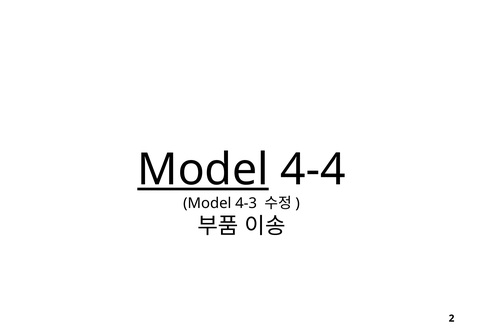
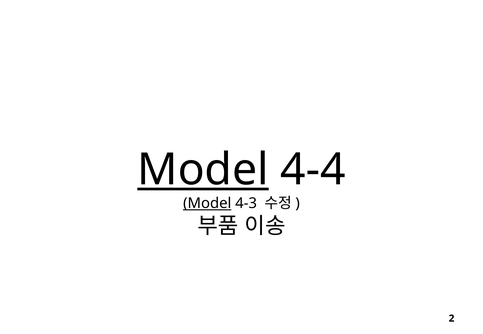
Model at (207, 204) underline: none -> present
